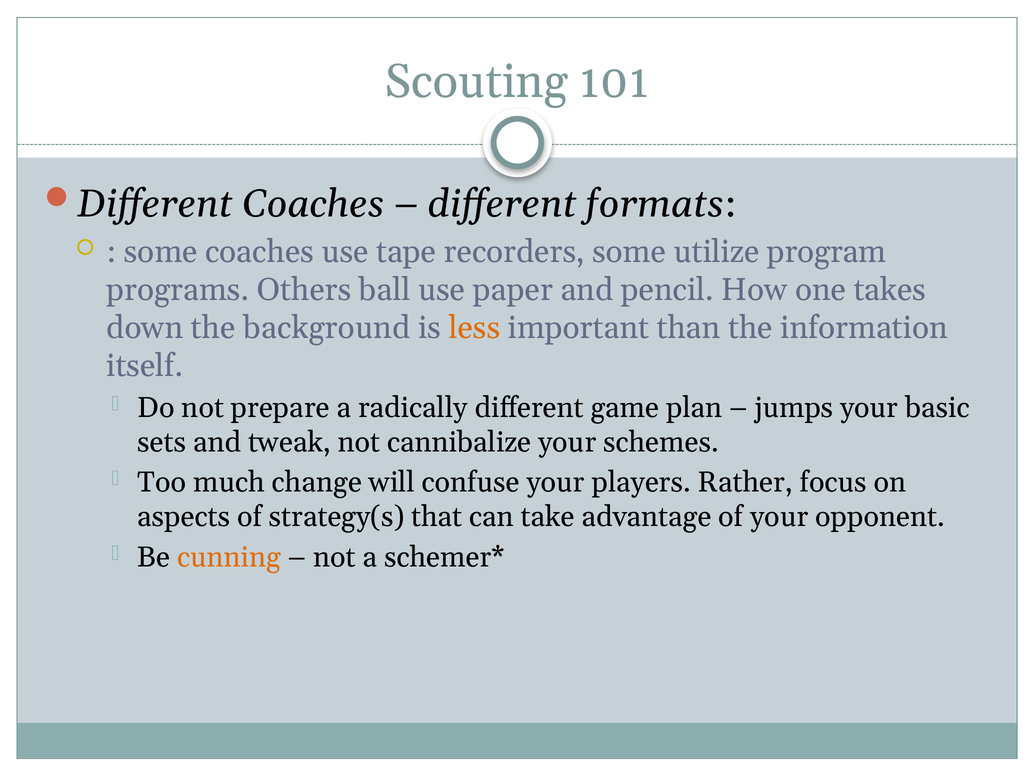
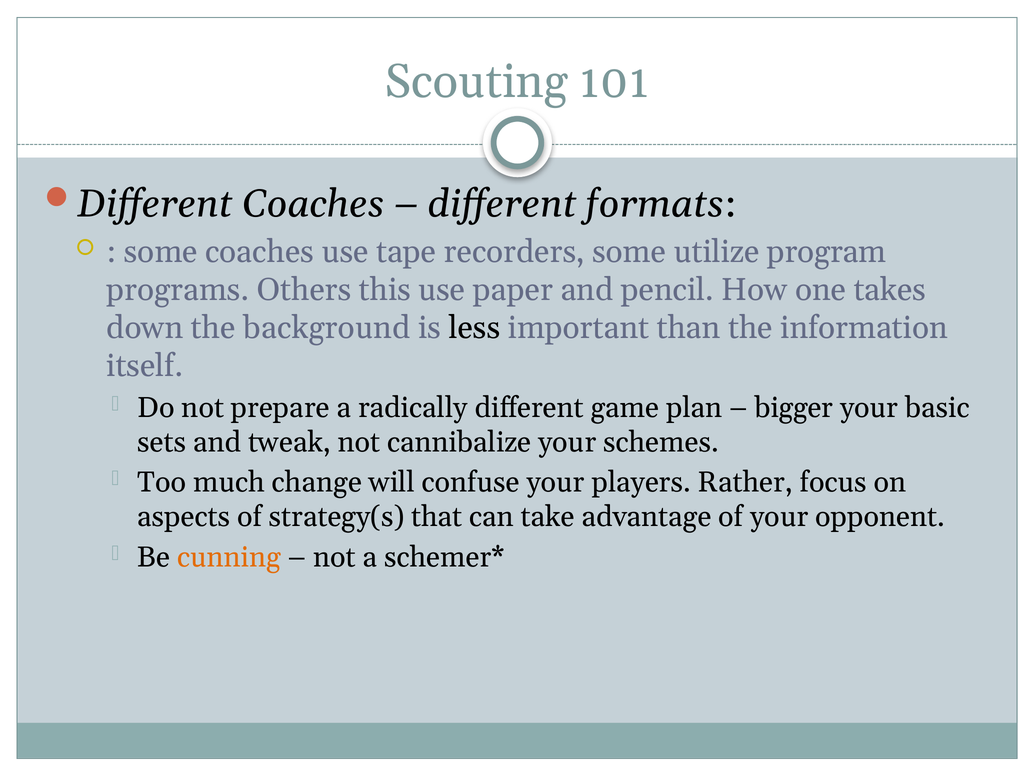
ball: ball -> this
less colour: orange -> black
jumps: jumps -> bigger
